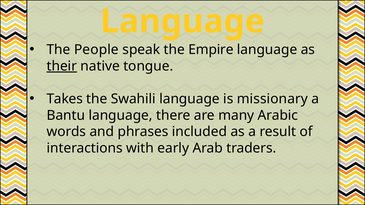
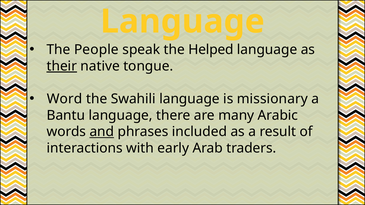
Empire: Empire -> Helped
Takes: Takes -> Word
and underline: none -> present
